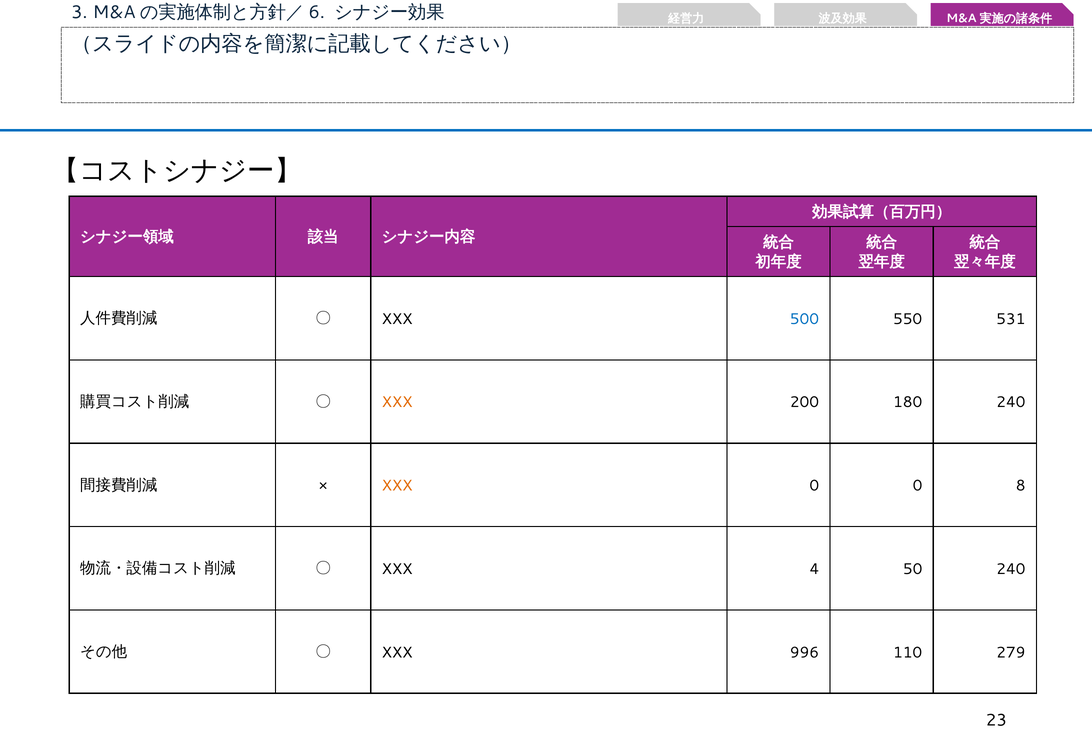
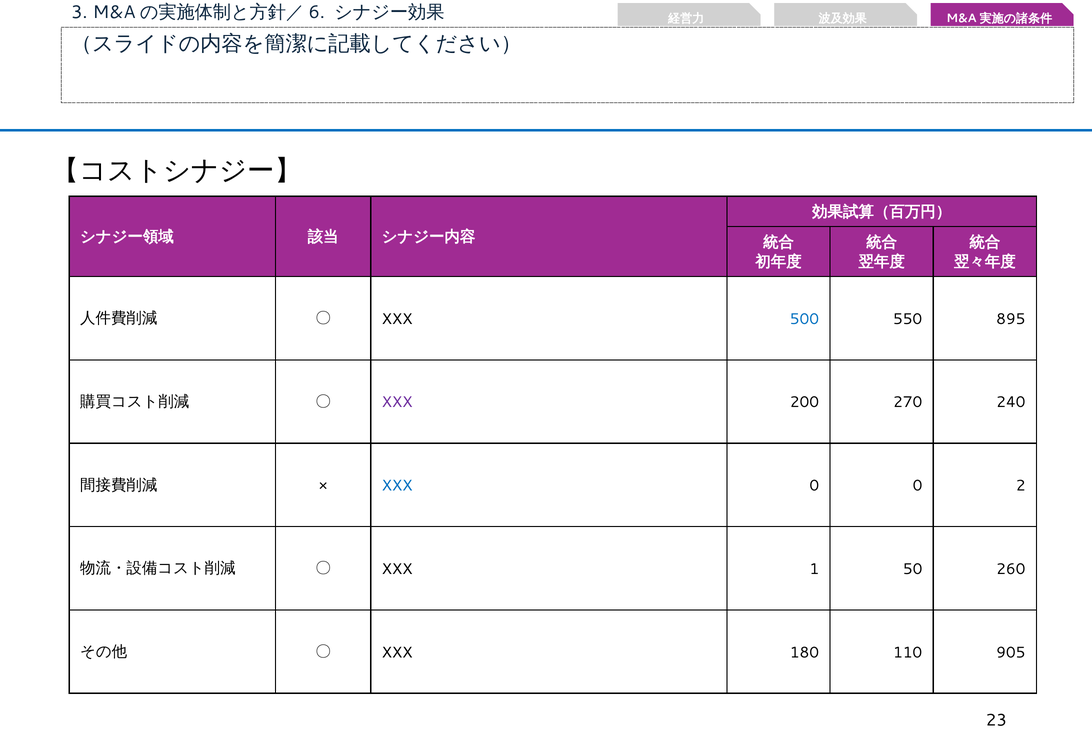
531: 531 -> 895
XXX at (397, 402) colour: orange -> purple
180: 180 -> 270
XXX at (397, 486) colour: orange -> blue
8: 8 -> 2
4: 4 -> 1
50 240: 240 -> 260
996: 996 -> 180
279: 279 -> 905
